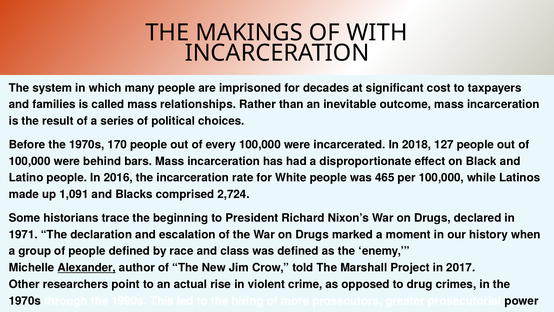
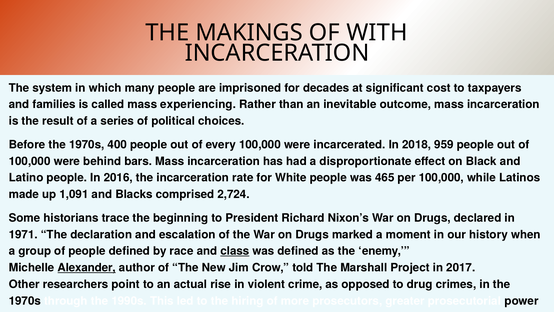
relationships: relationships -> experiencing
170: 170 -> 400
127: 127 -> 959
class underline: none -> present
